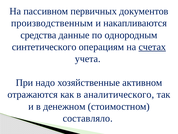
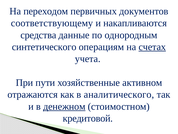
пассивном: пассивном -> переходом
производственным: производственным -> соответствующему
надо: надо -> пути
денежном underline: none -> present
составляло: составляло -> кредитовой
